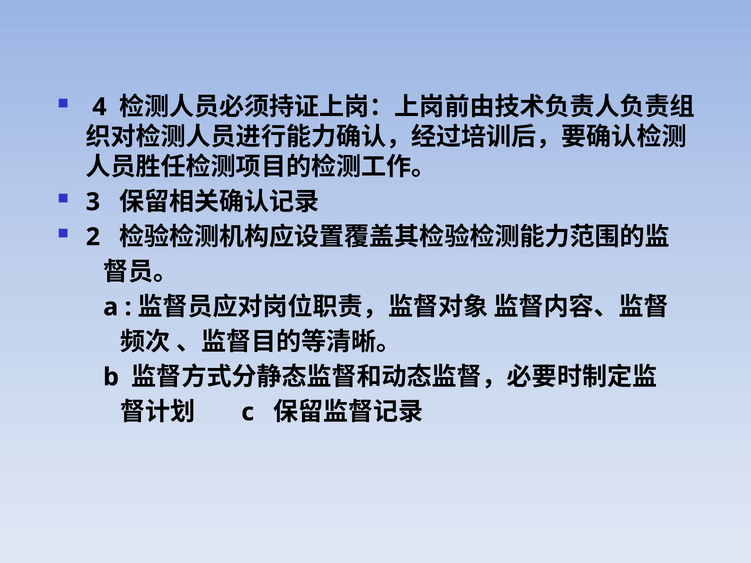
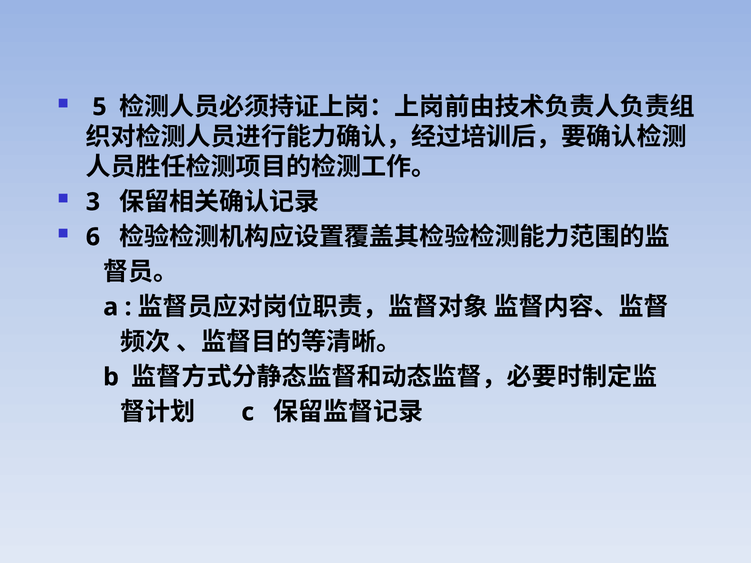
4: 4 -> 5
2: 2 -> 6
